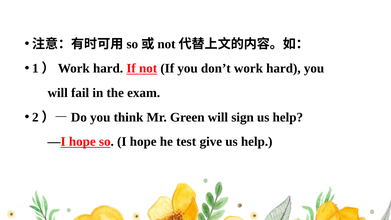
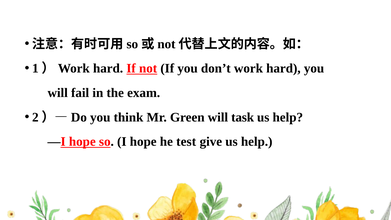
sign: sign -> task
